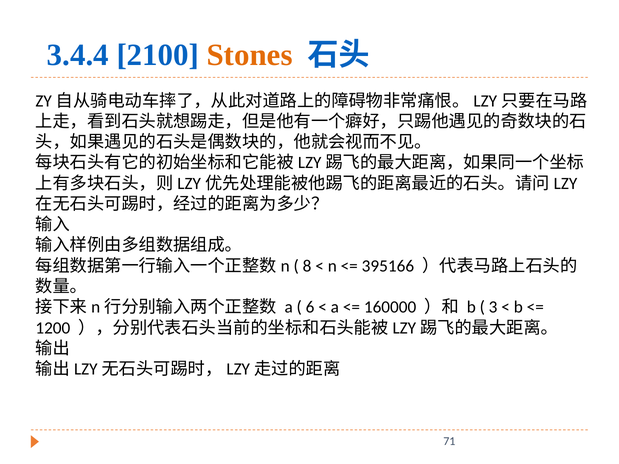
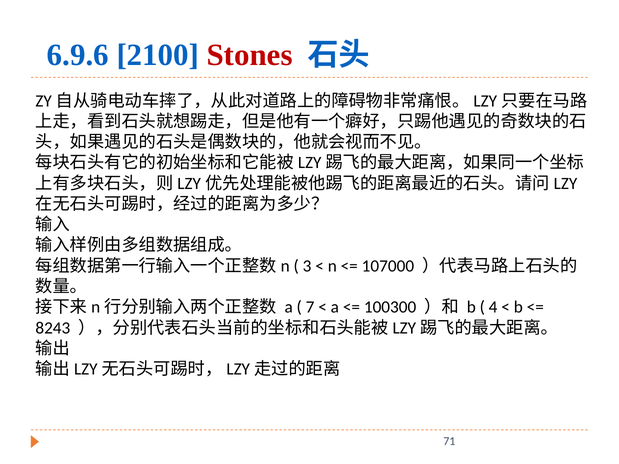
3.4.4: 3.4.4 -> 6.9.6
Stones colour: orange -> red
8: 8 -> 3
395166: 395166 -> 107000
6: 6 -> 7
160000: 160000 -> 100300
3: 3 -> 4
1200: 1200 -> 8243
